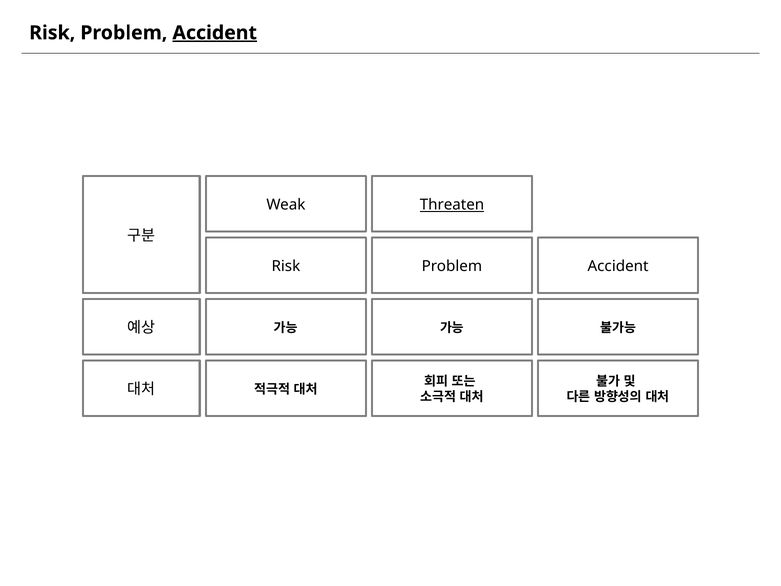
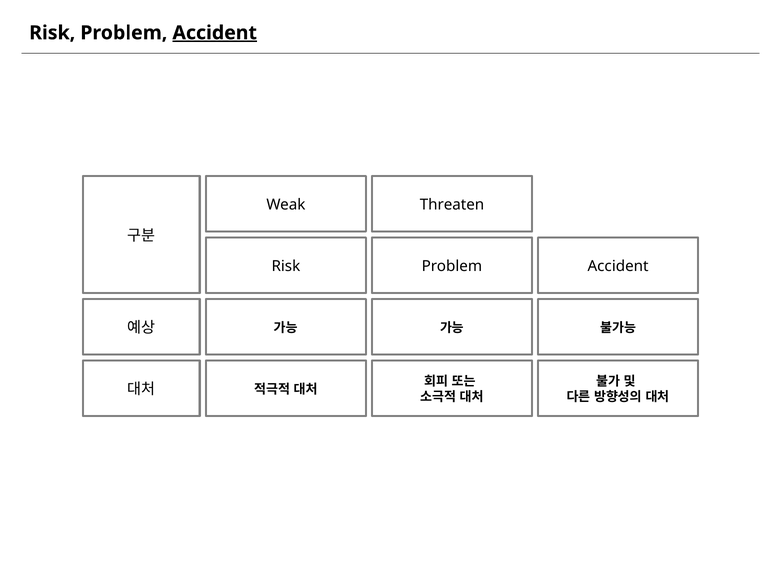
Threaten underline: present -> none
